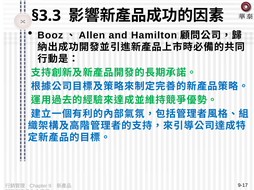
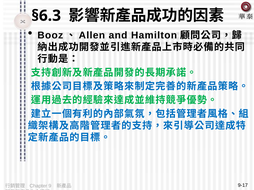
§3.3: §3.3 -> §6.3
